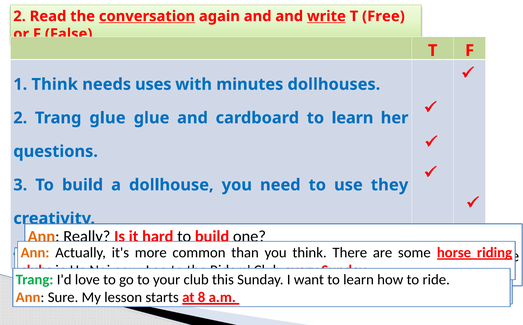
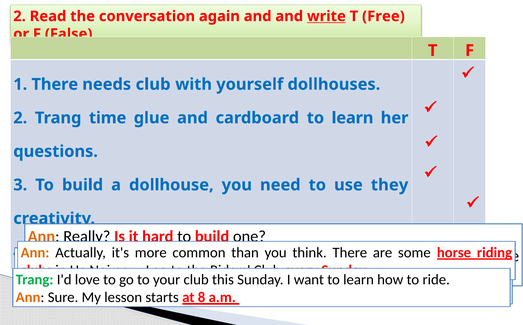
conversation underline: present -> none
1 Think: Think -> There
needs uses: uses -> club
with minutes: minutes -> yourself
Trang glue: glue -> time
